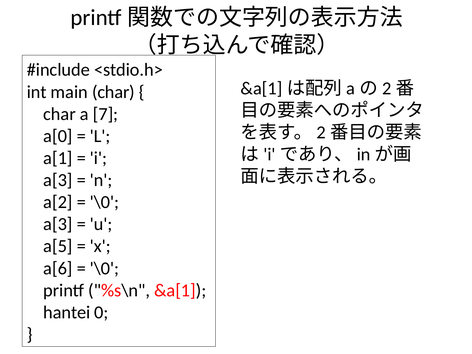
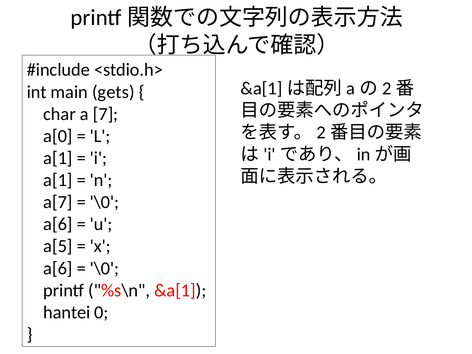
main char: char -> gets
a[3 at (58, 180): a[3 -> a[1
a[2: a[2 -> a[7
a[3 at (58, 224): a[3 -> a[6
